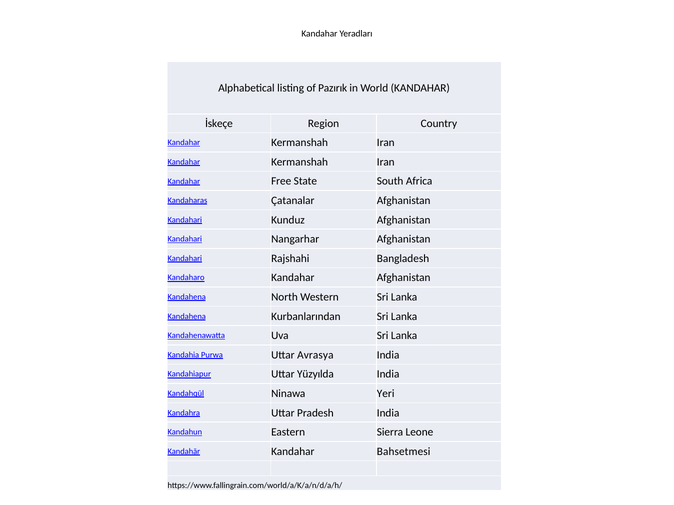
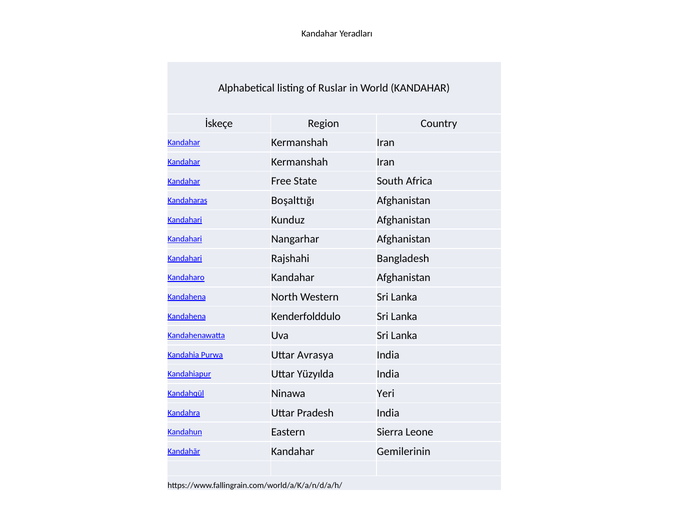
Pazırık: Pazırık -> Ruslar
Çatanalar: Çatanalar -> Boşalttığı
Kurbanlarından: Kurbanlarından -> Kenderfolddulo
Bahsetmesi: Bahsetmesi -> Gemilerinin
